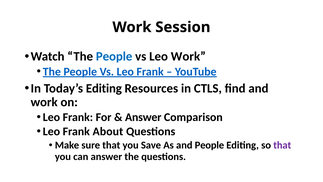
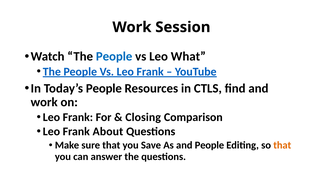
Leo Work: Work -> What
Today’s Editing: Editing -> People
Answer at (143, 117): Answer -> Closing
that at (282, 145) colour: purple -> orange
